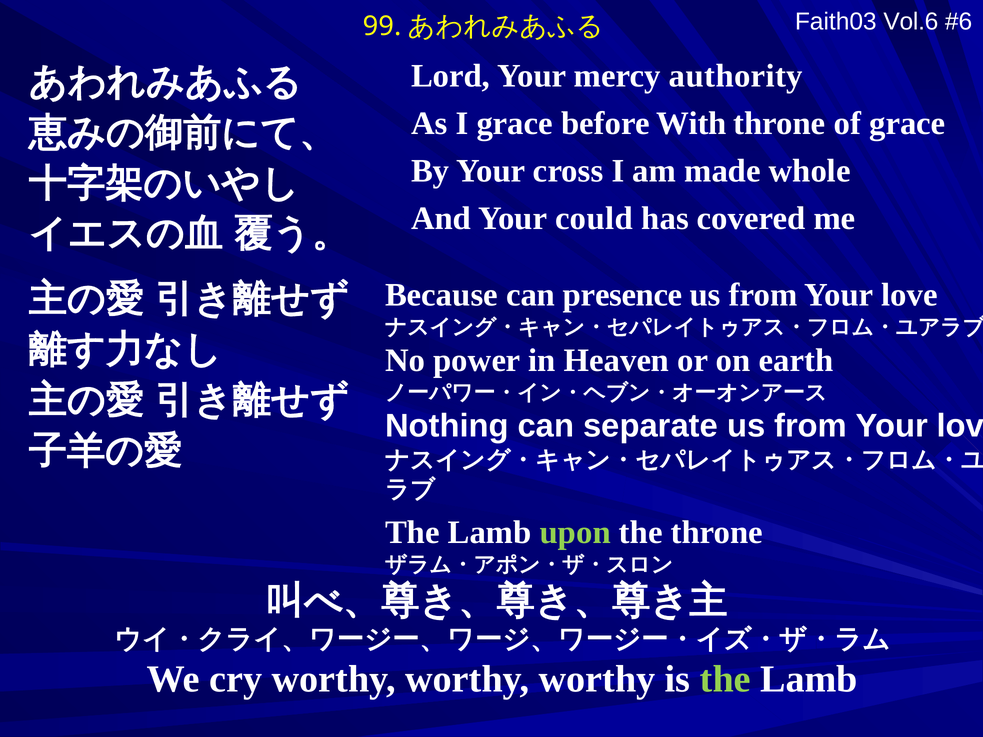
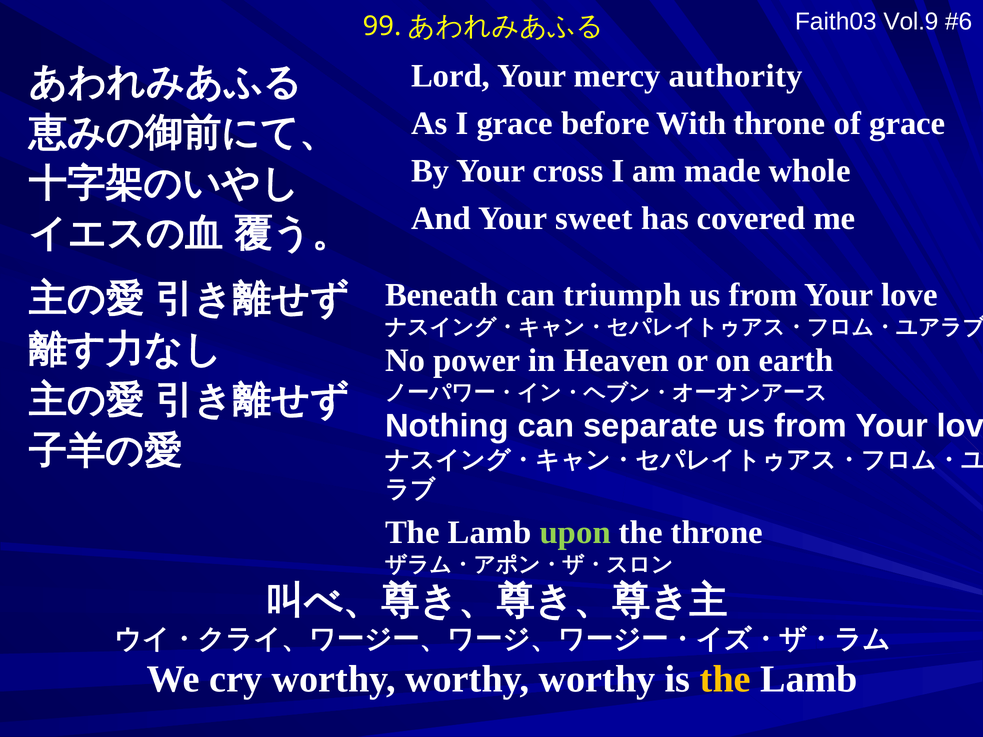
Vol.6: Vol.6 -> Vol.9
could: could -> sweet
Because: Because -> Beneath
presence: presence -> triumph
the at (725, 679) colour: light green -> yellow
